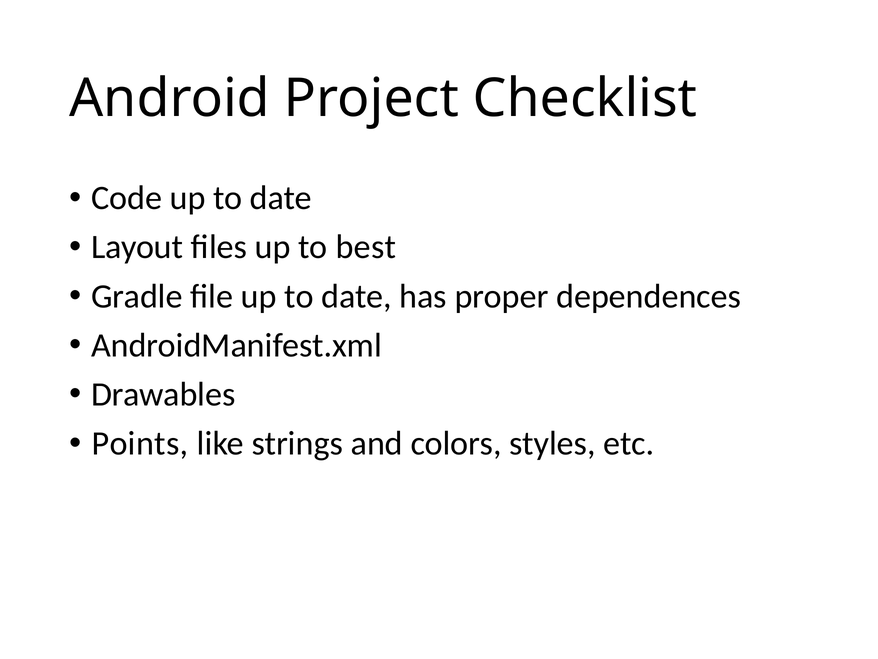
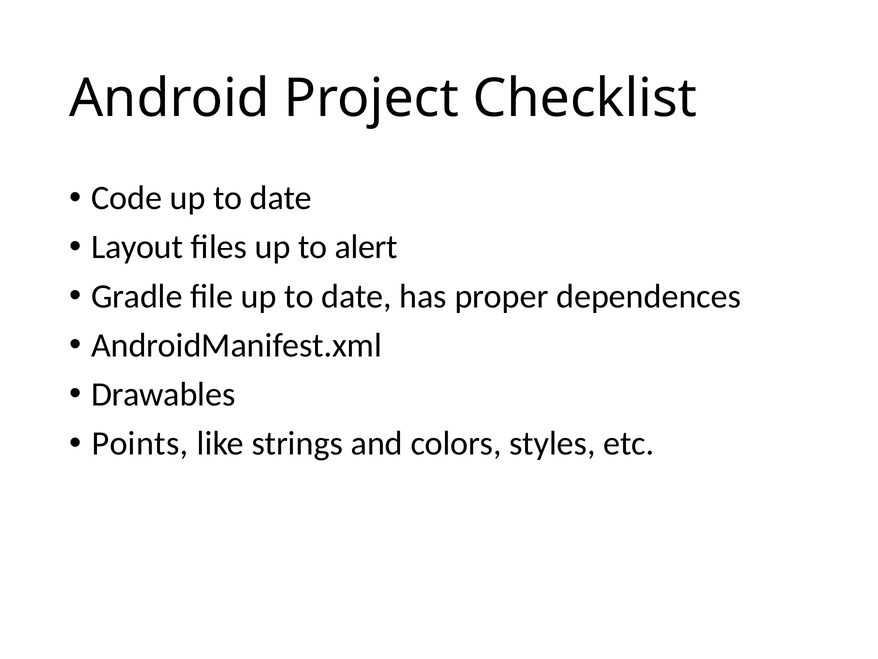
best: best -> alert
